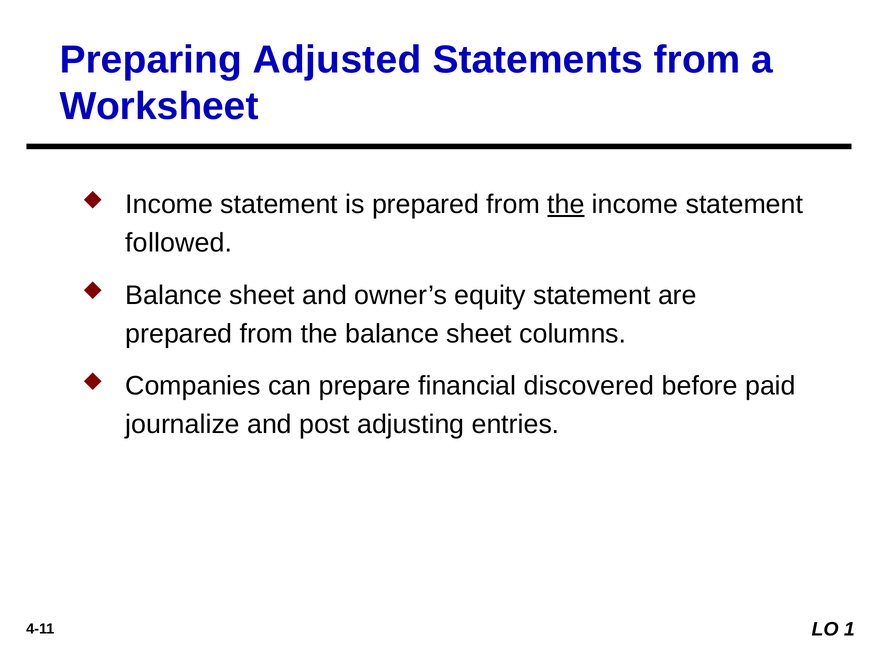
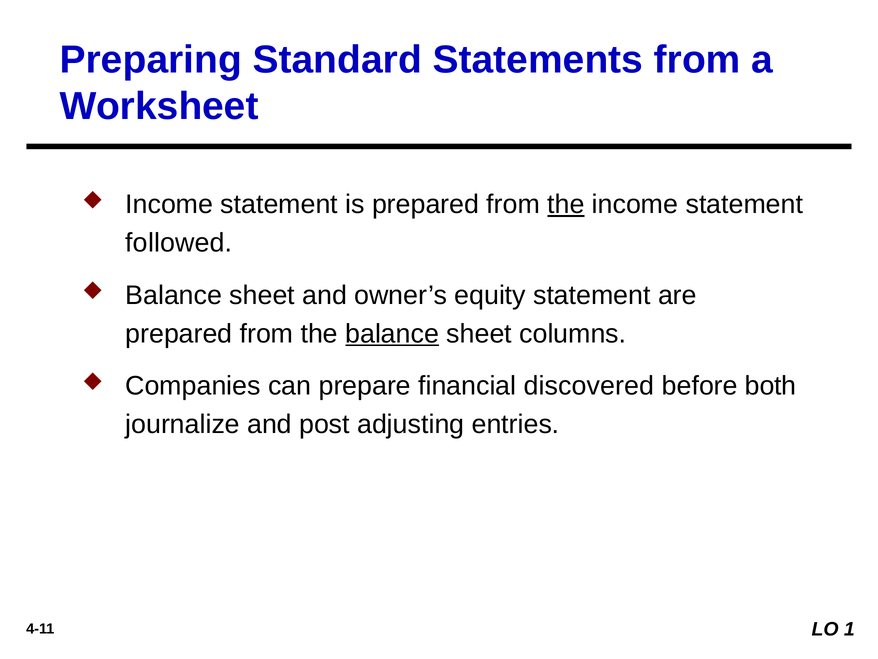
Adjusted: Adjusted -> Standard
balance at (392, 334) underline: none -> present
paid: paid -> both
